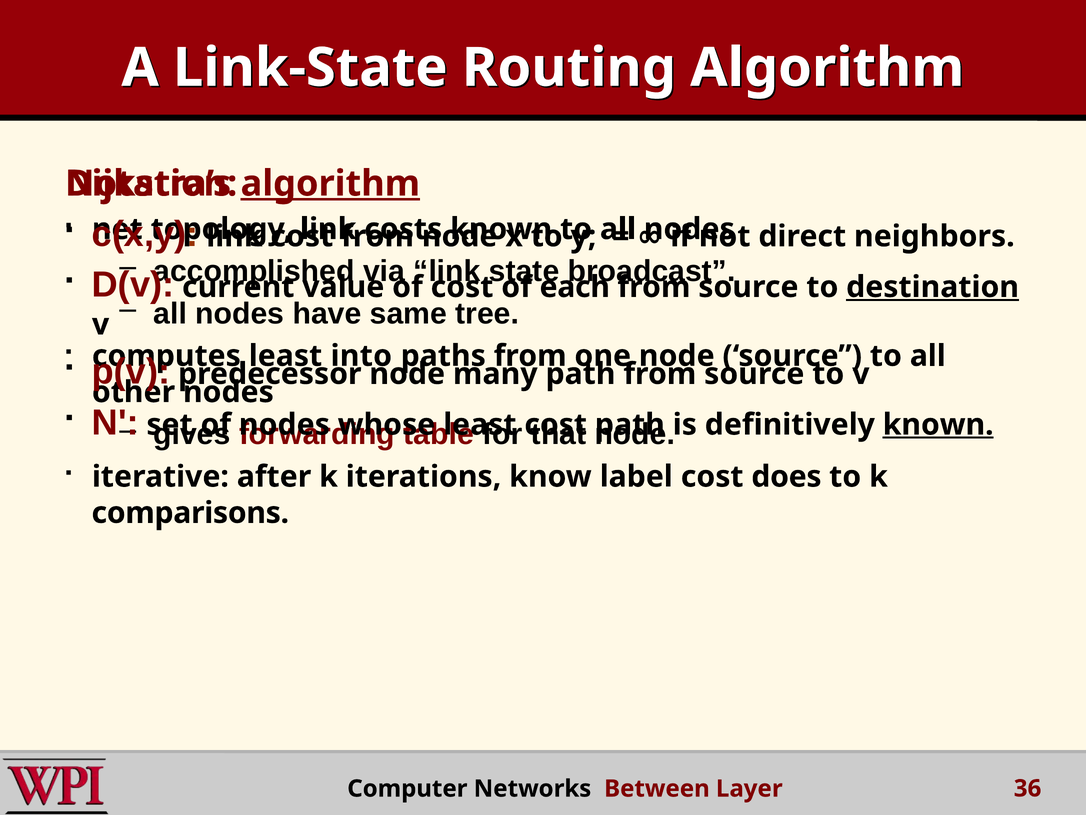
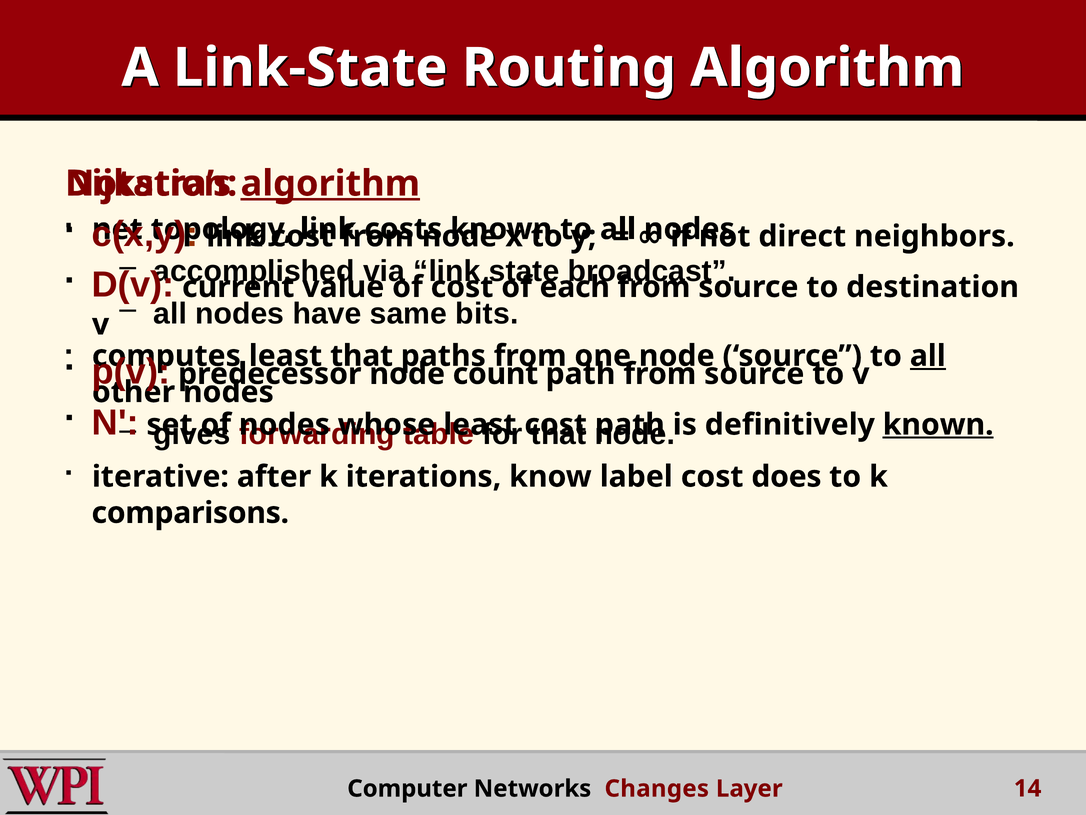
destination underline: present -> none
tree: tree -> bits
into at (361, 356): into -> that
all at (928, 356) underline: none -> present
many: many -> count
Between: Between -> Changes
36: 36 -> 14
